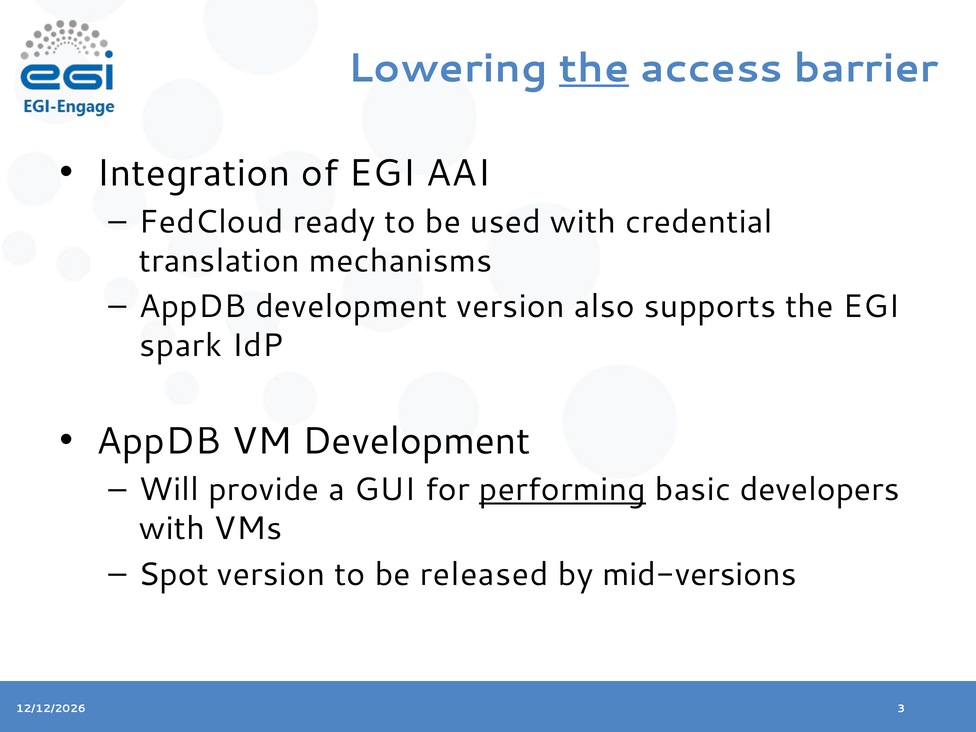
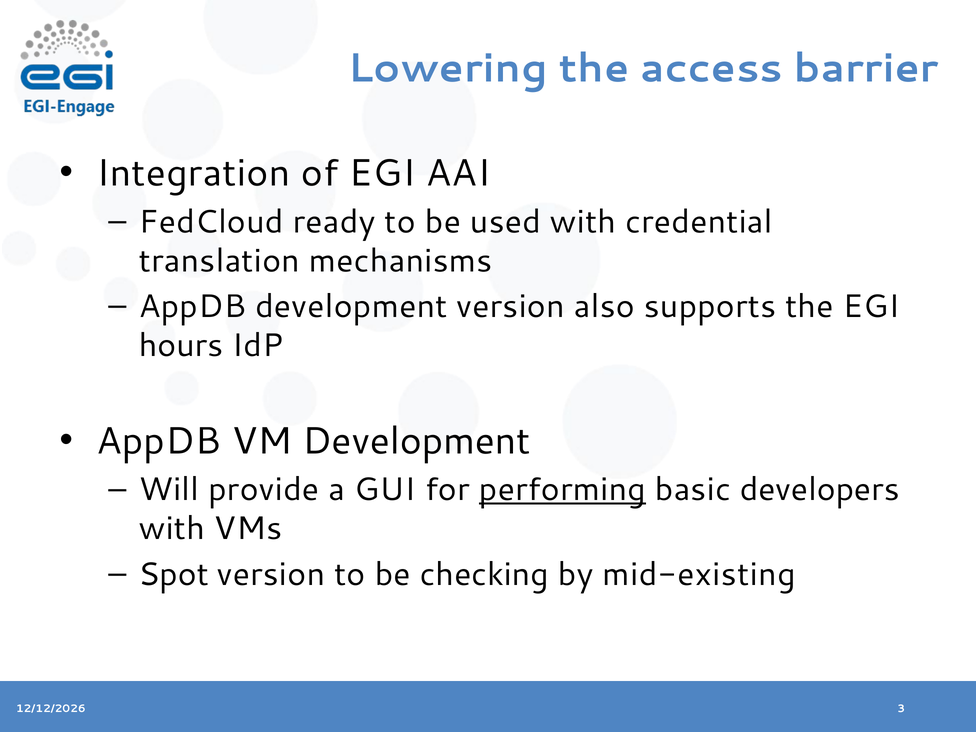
the at (594, 68) underline: present -> none
spark: spark -> hours
released: released -> checking
mid-versions: mid-versions -> mid-existing
